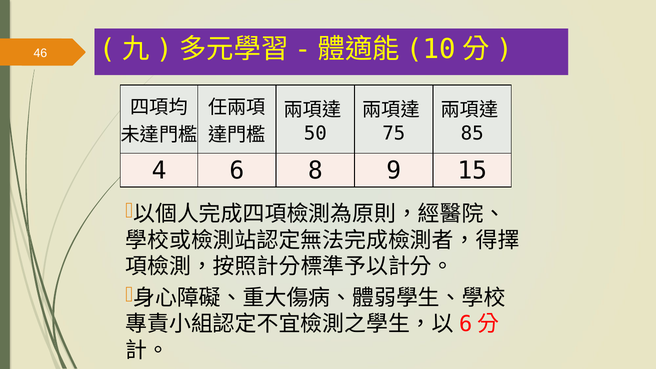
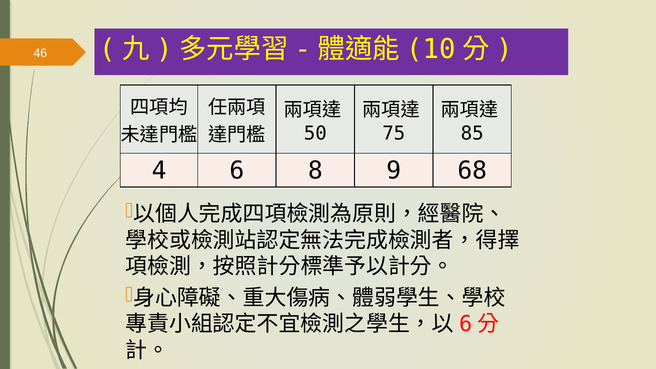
15: 15 -> 68
